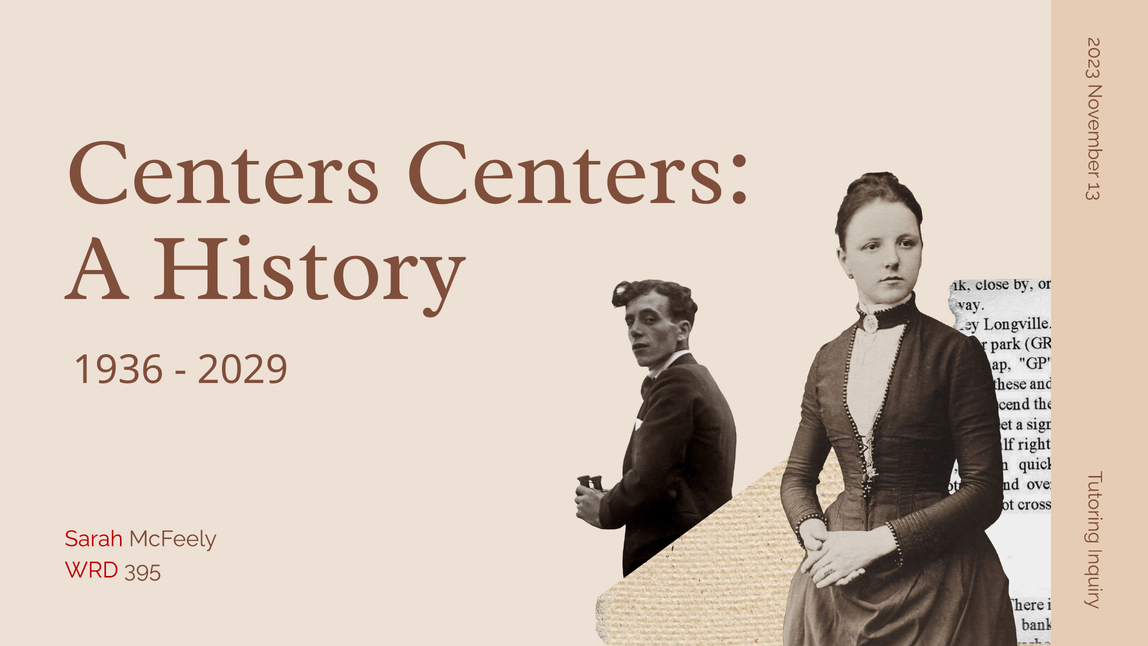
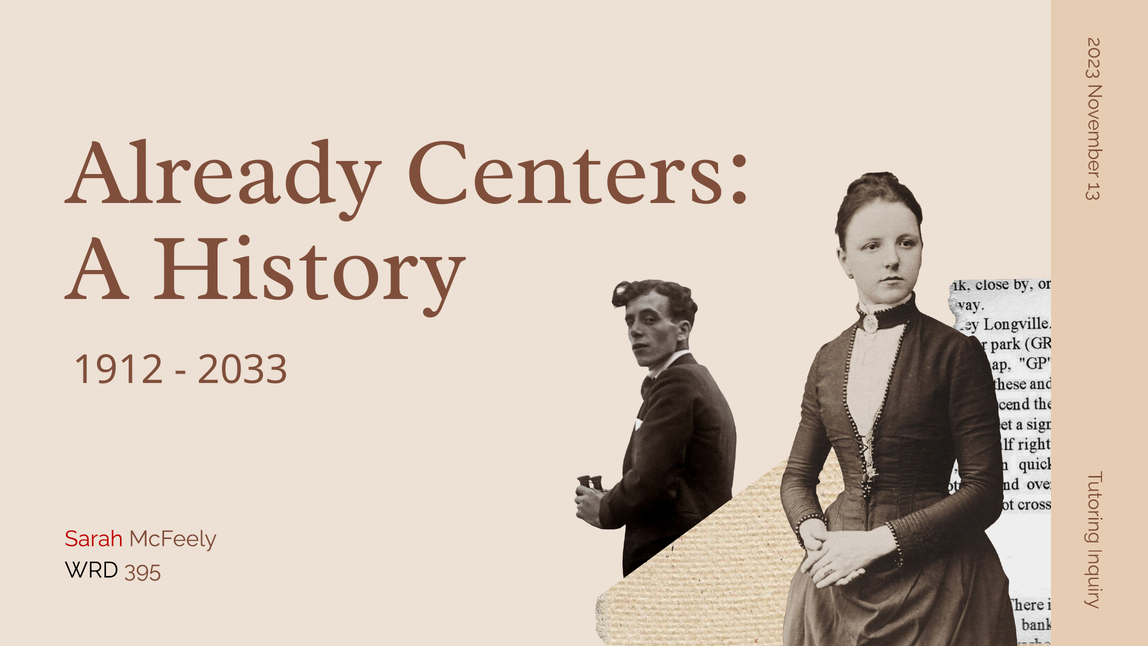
Centers at (224, 172): Centers -> Already
1936: 1936 -> 1912
2029: 2029 -> 2033
WRD colour: red -> black
